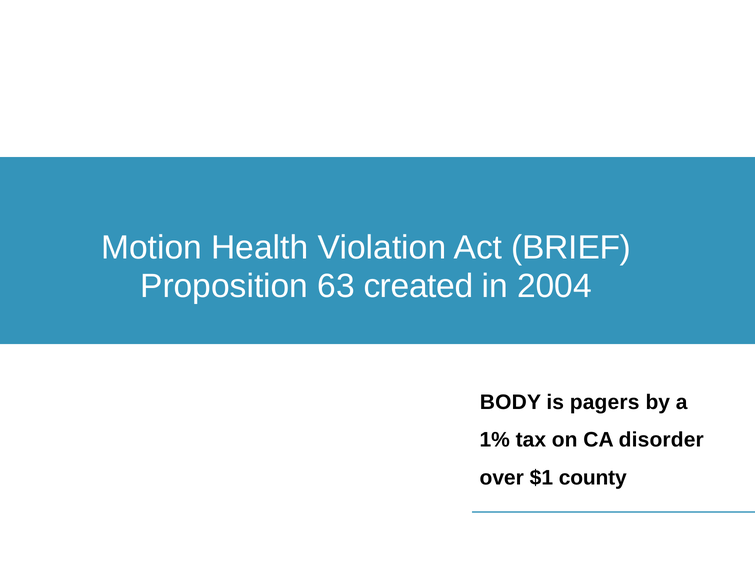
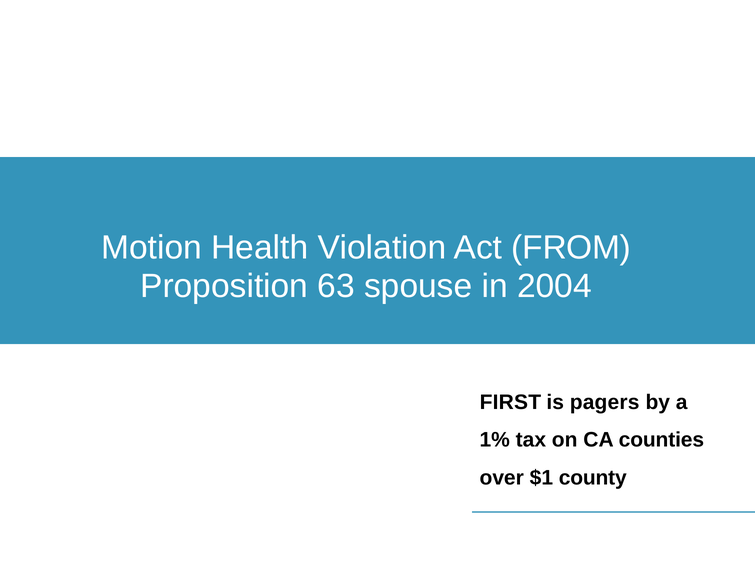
BRIEF: BRIEF -> FROM
created: created -> spouse
BODY: BODY -> FIRST
disorder: disorder -> counties
